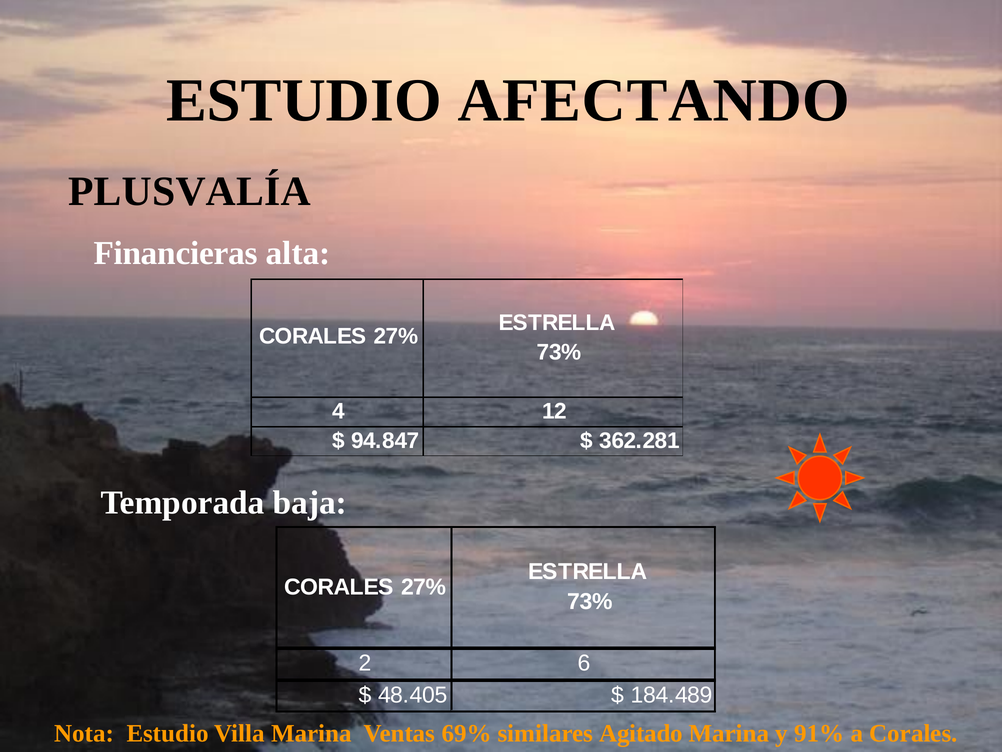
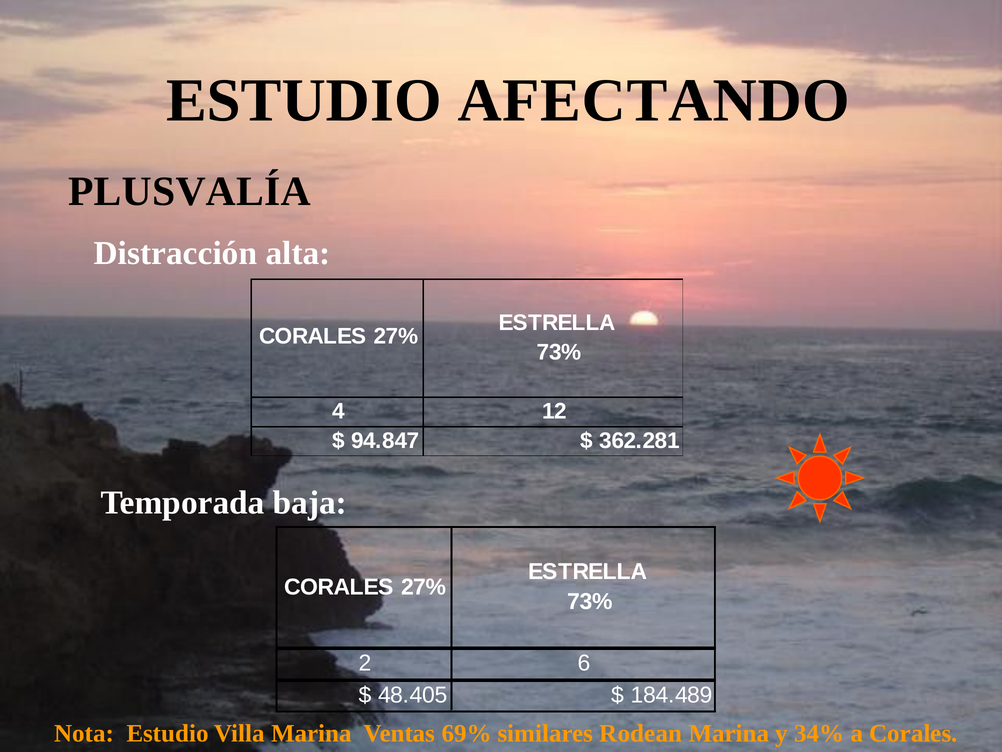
Financieras: Financieras -> Distracción
Agitado: Agitado -> Rodean
91%: 91% -> 34%
